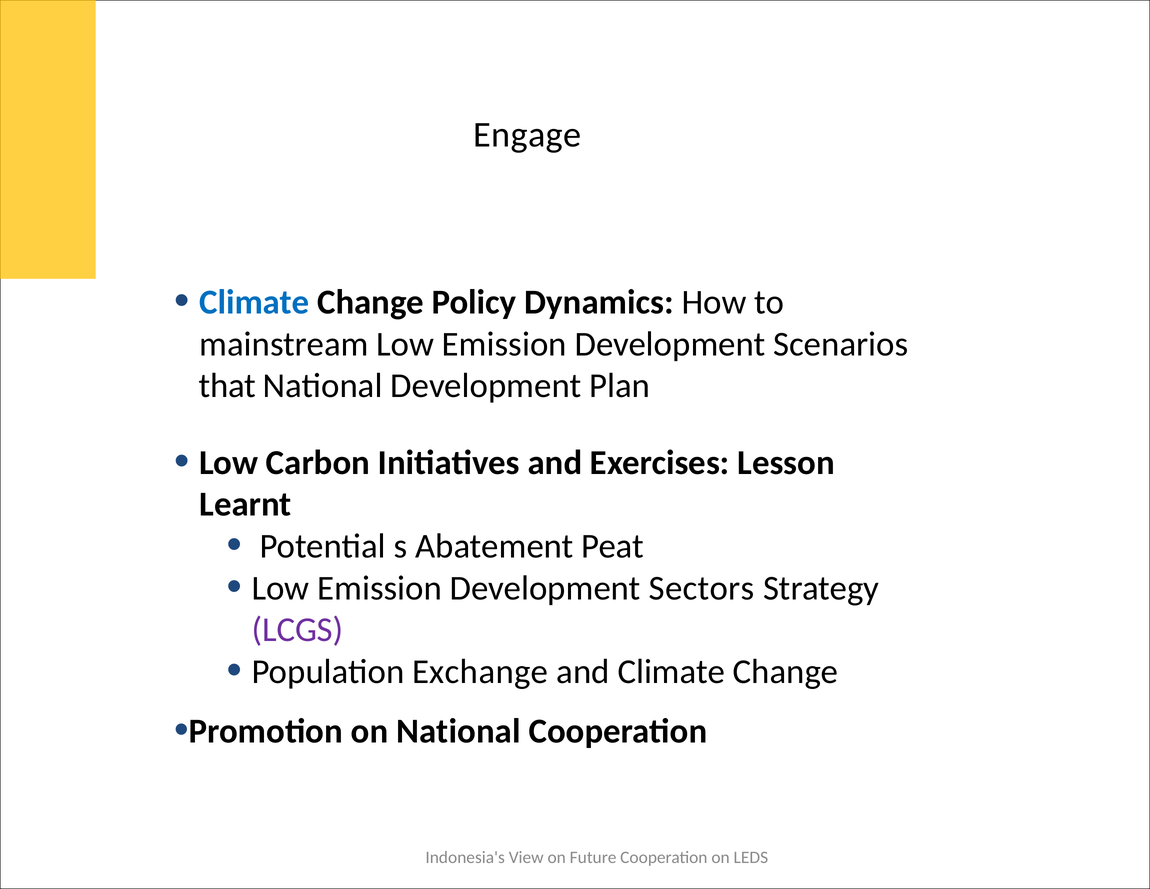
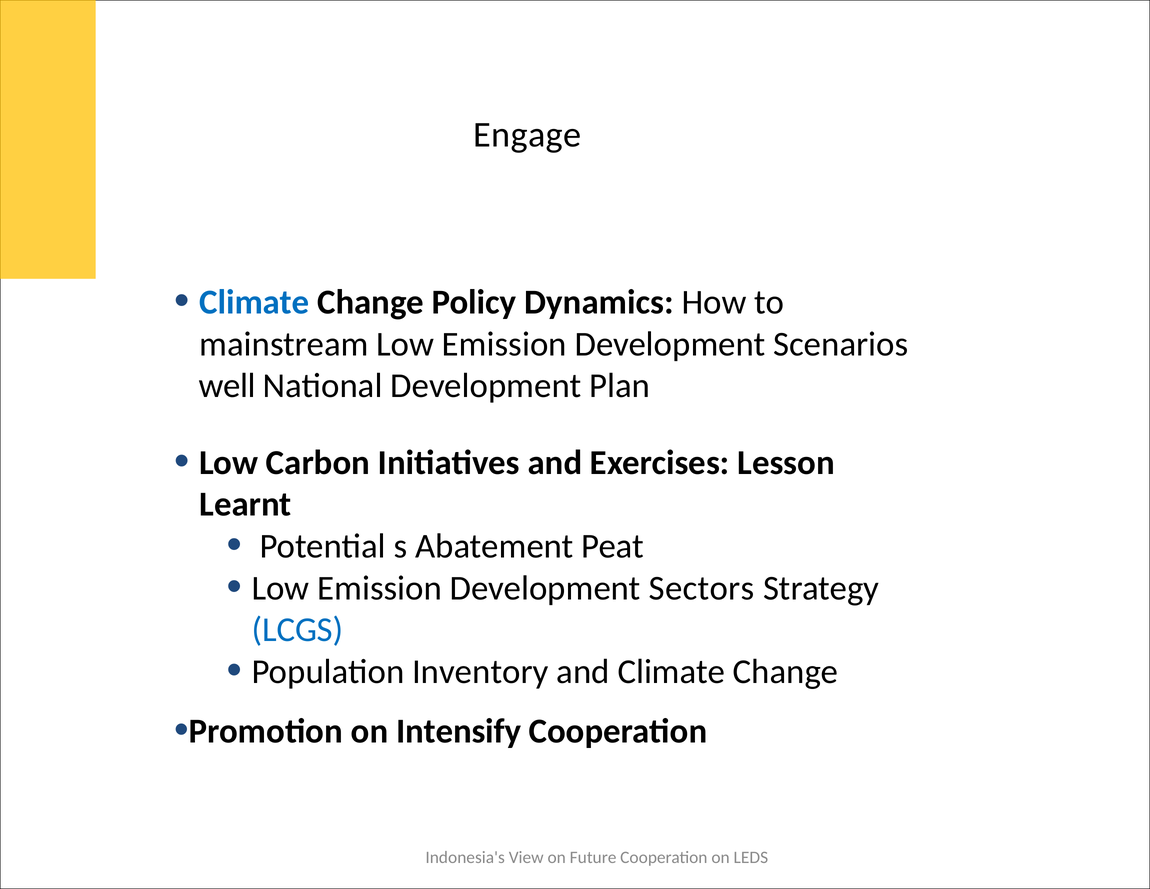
that: that -> well
LCGS colour: purple -> blue
Exchange: Exchange -> Inventory
on National: National -> Intensify
